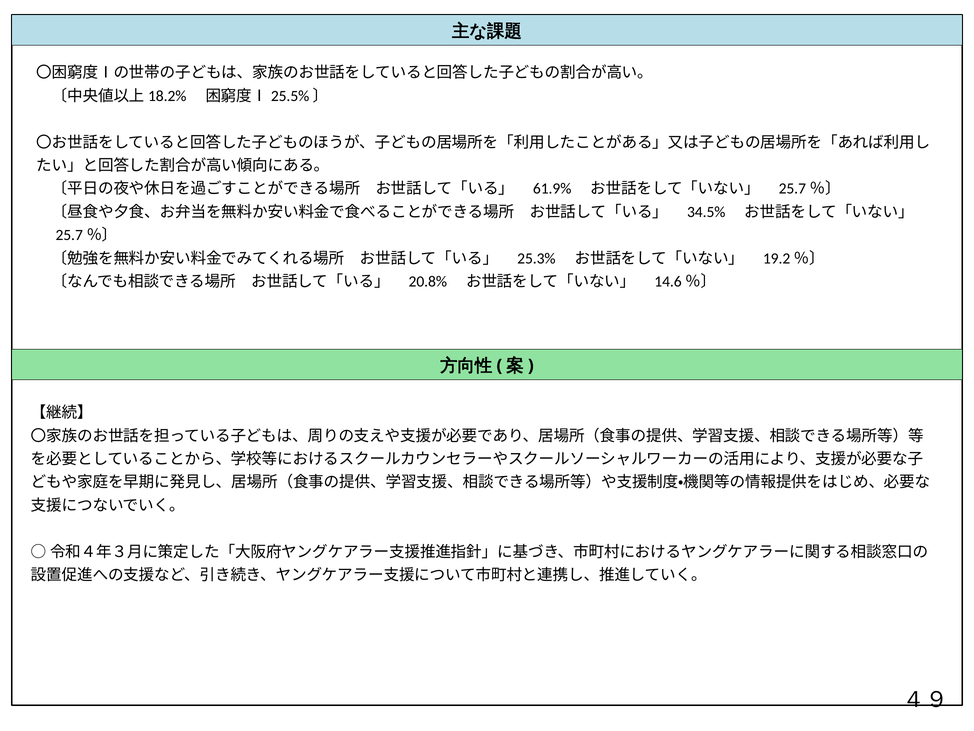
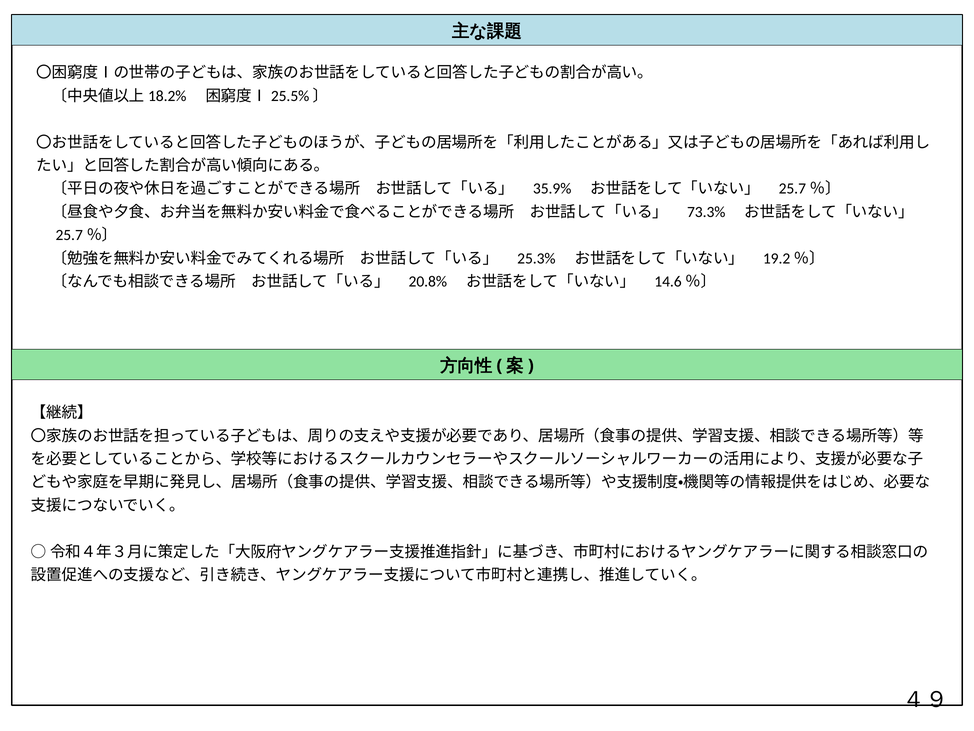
61.9%: 61.9% -> 35.9%
34.5%: 34.5% -> 73.3%
